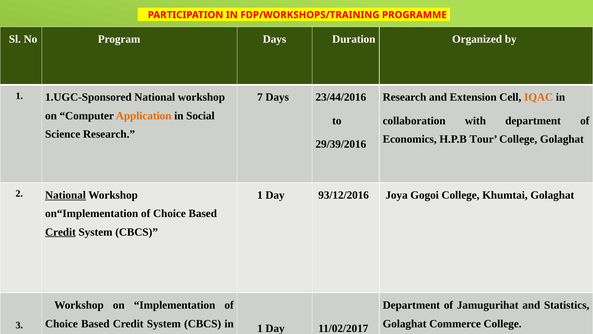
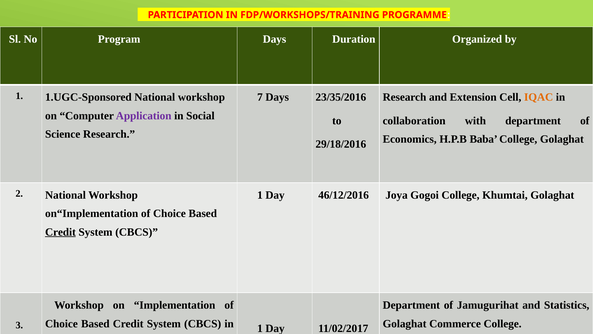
23/44/2016: 23/44/2016 -> 23/35/2016
Application colour: orange -> purple
Tour: Tour -> Baba
29/39/2016: 29/39/2016 -> 29/18/2016
National at (66, 195) underline: present -> none
93/12/2016: 93/12/2016 -> 46/12/2016
